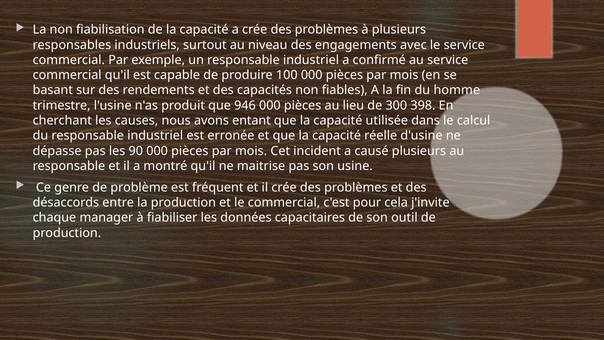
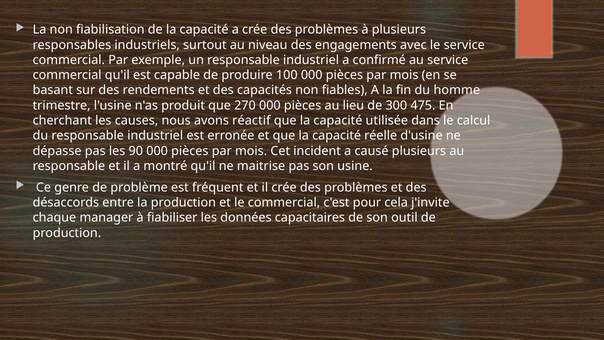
946: 946 -> 270
398: 398 -> 475
entant: entant -> réactif
